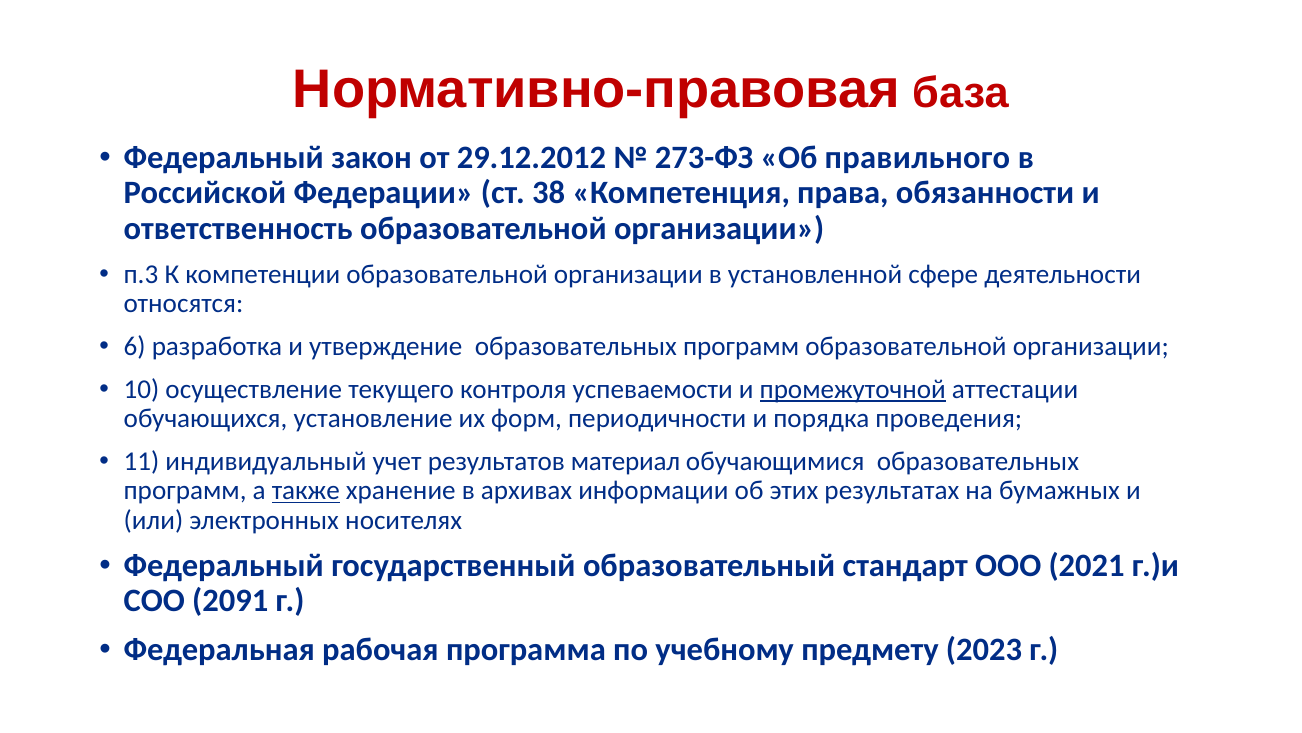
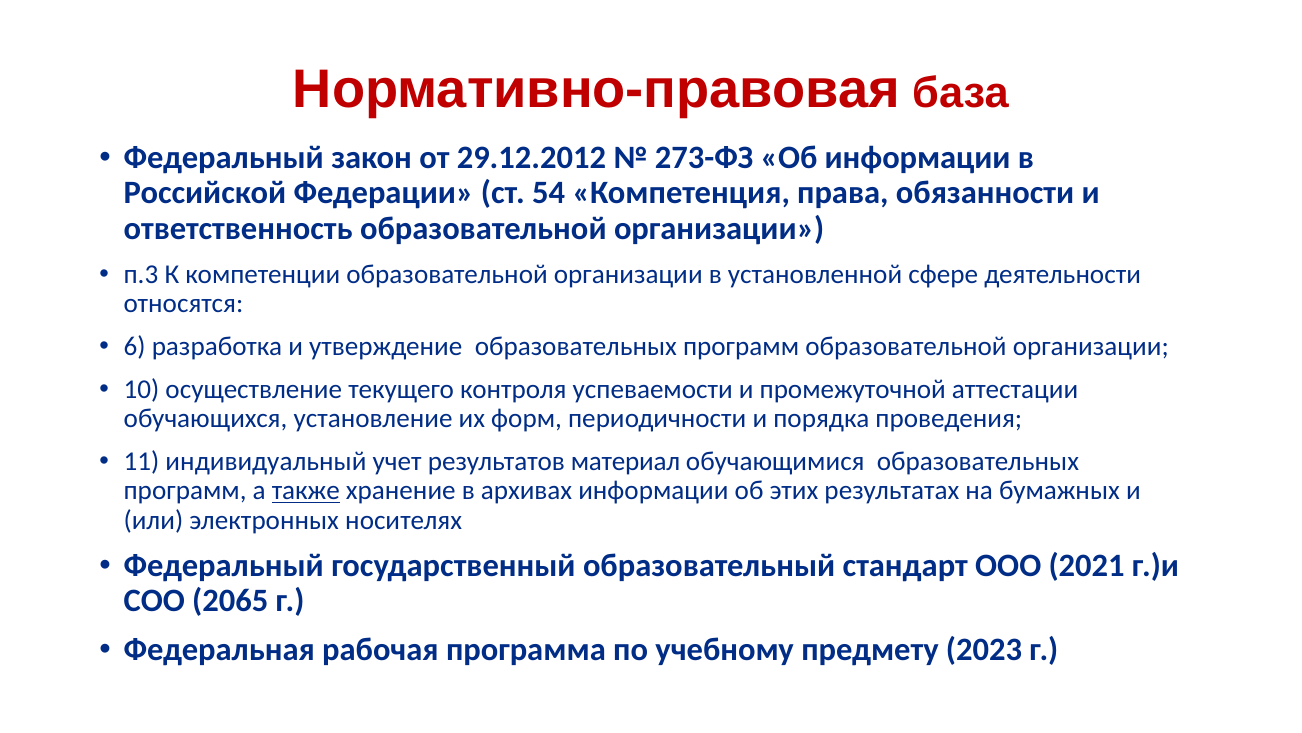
Об правильного: правильного -> информации
38: 38 -> 54
промежуточной underline: present -> none
2091: 2091 -> 2065
